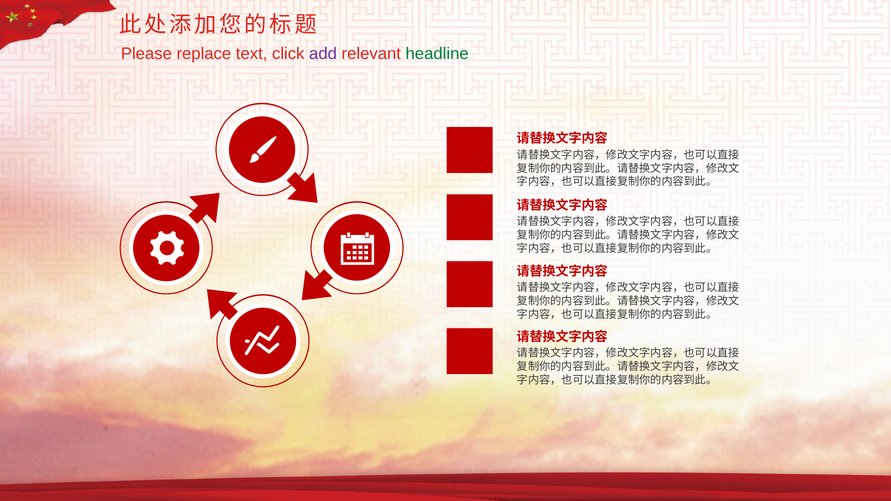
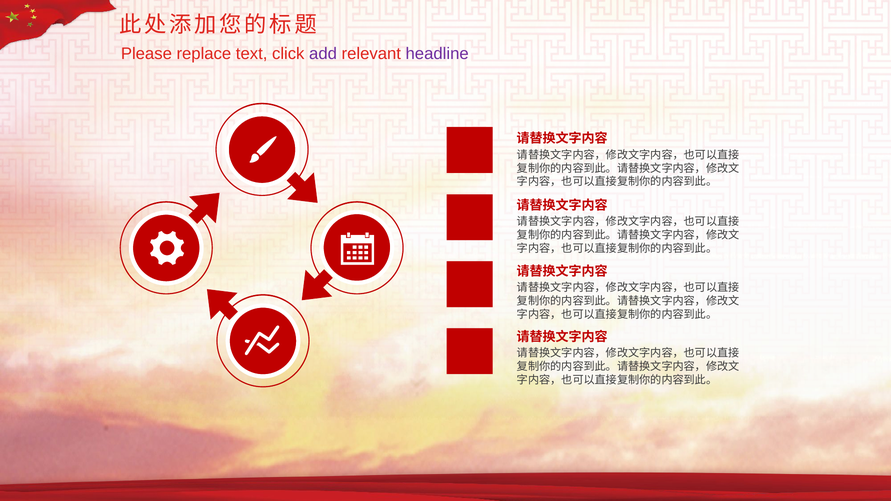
headline colour: green -> purple
